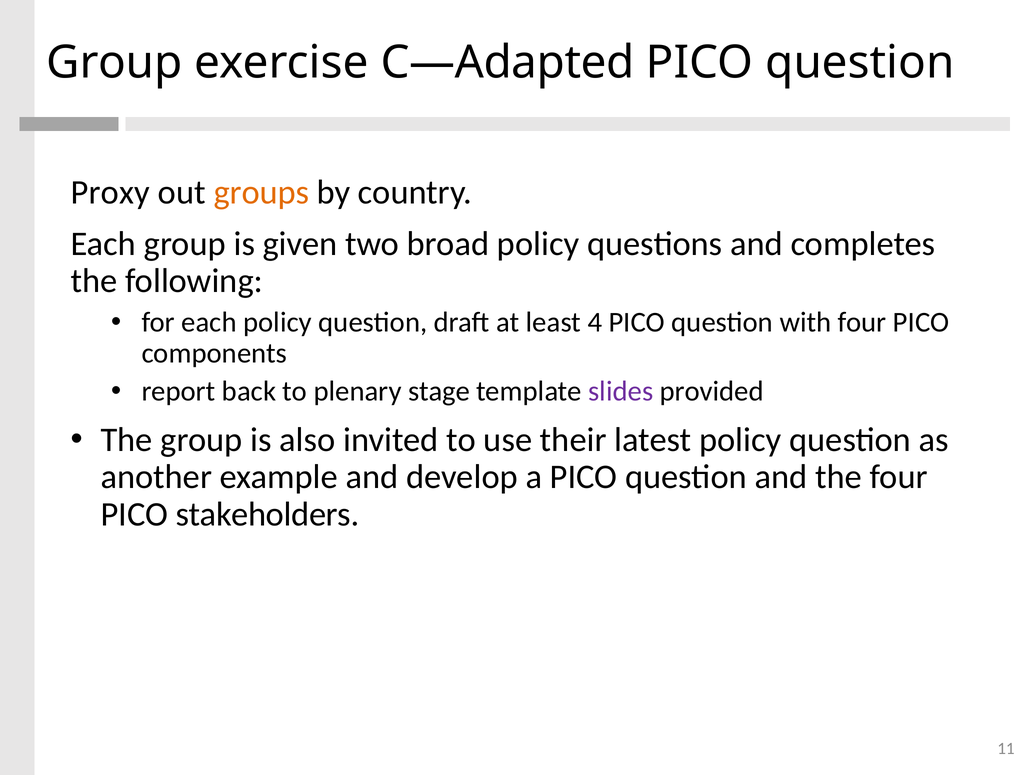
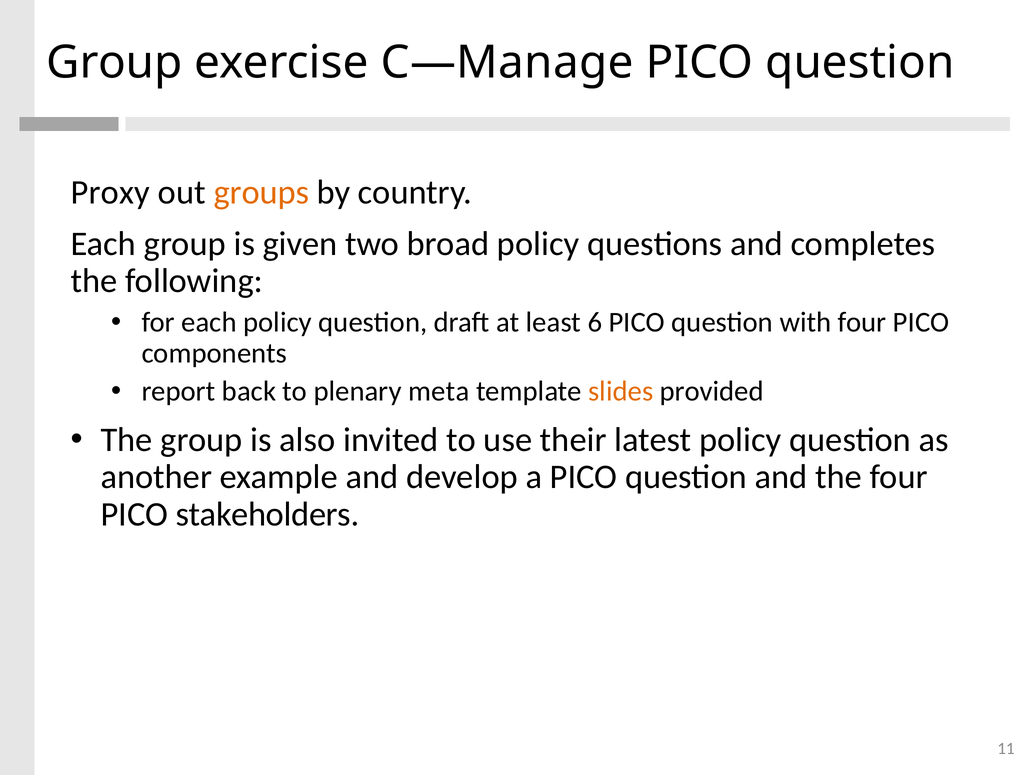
C—Adapted: C—Adapted -> C—Manage
4: 4 -> 6
stage: stage -> meta
slides colour: purple -> orange
